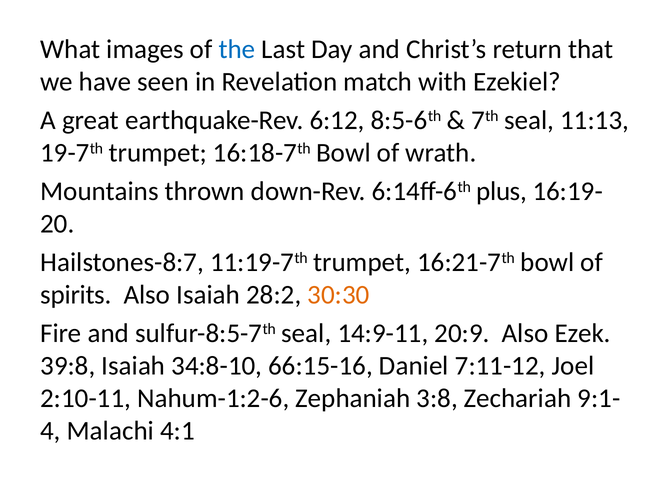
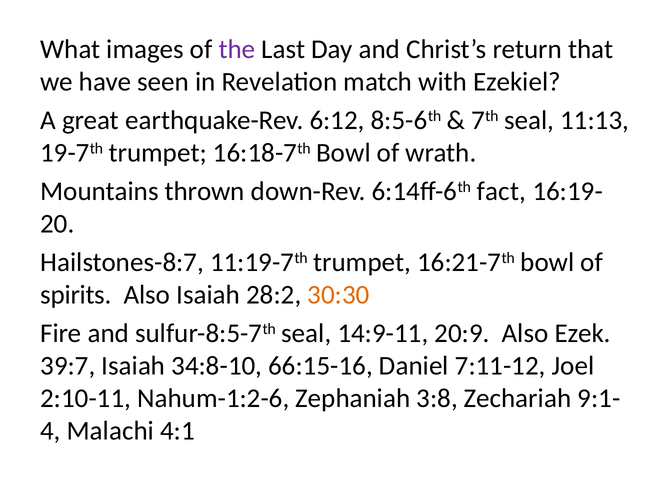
the colour: blue -> purple
plus: plus -> fact
39:8: 39:8 -> 39:7
